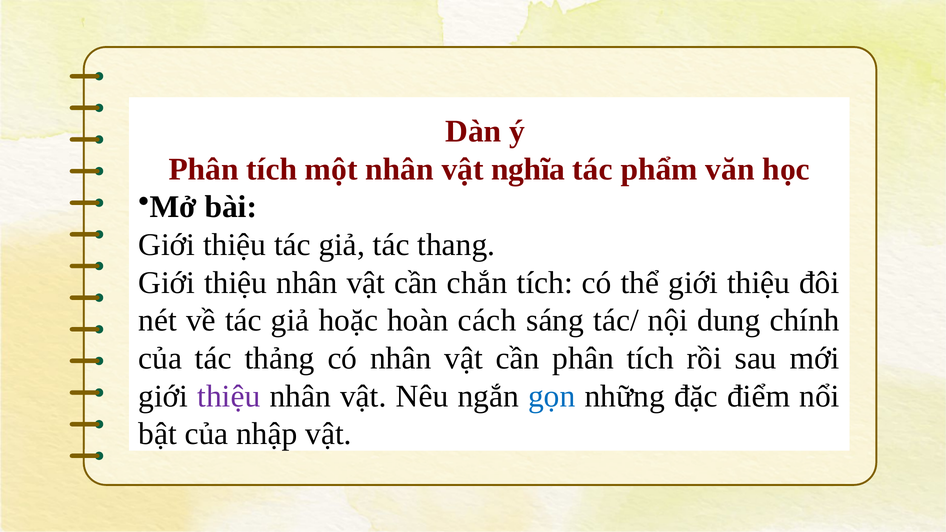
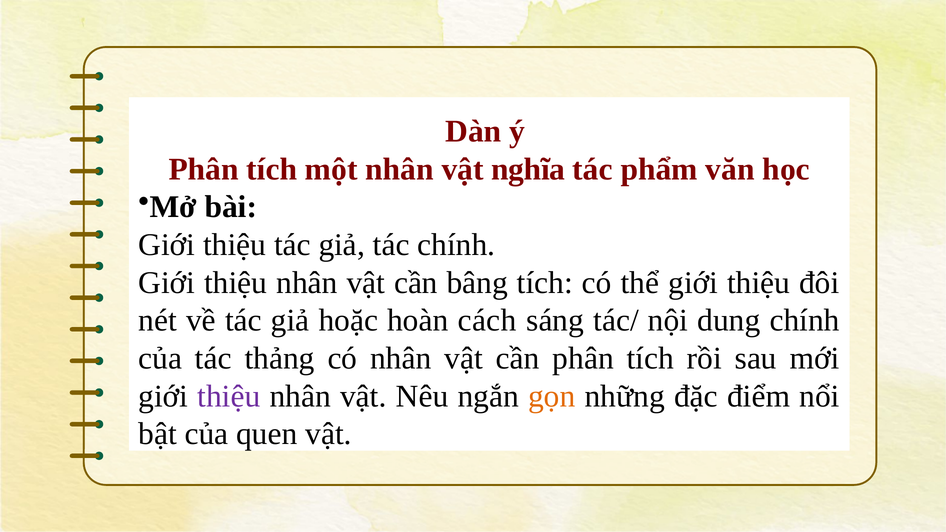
tác thang: thang -> chính
chắn: chắn -> bâng
gọn colour: blue -> orange
nhập: nhập -> quen
